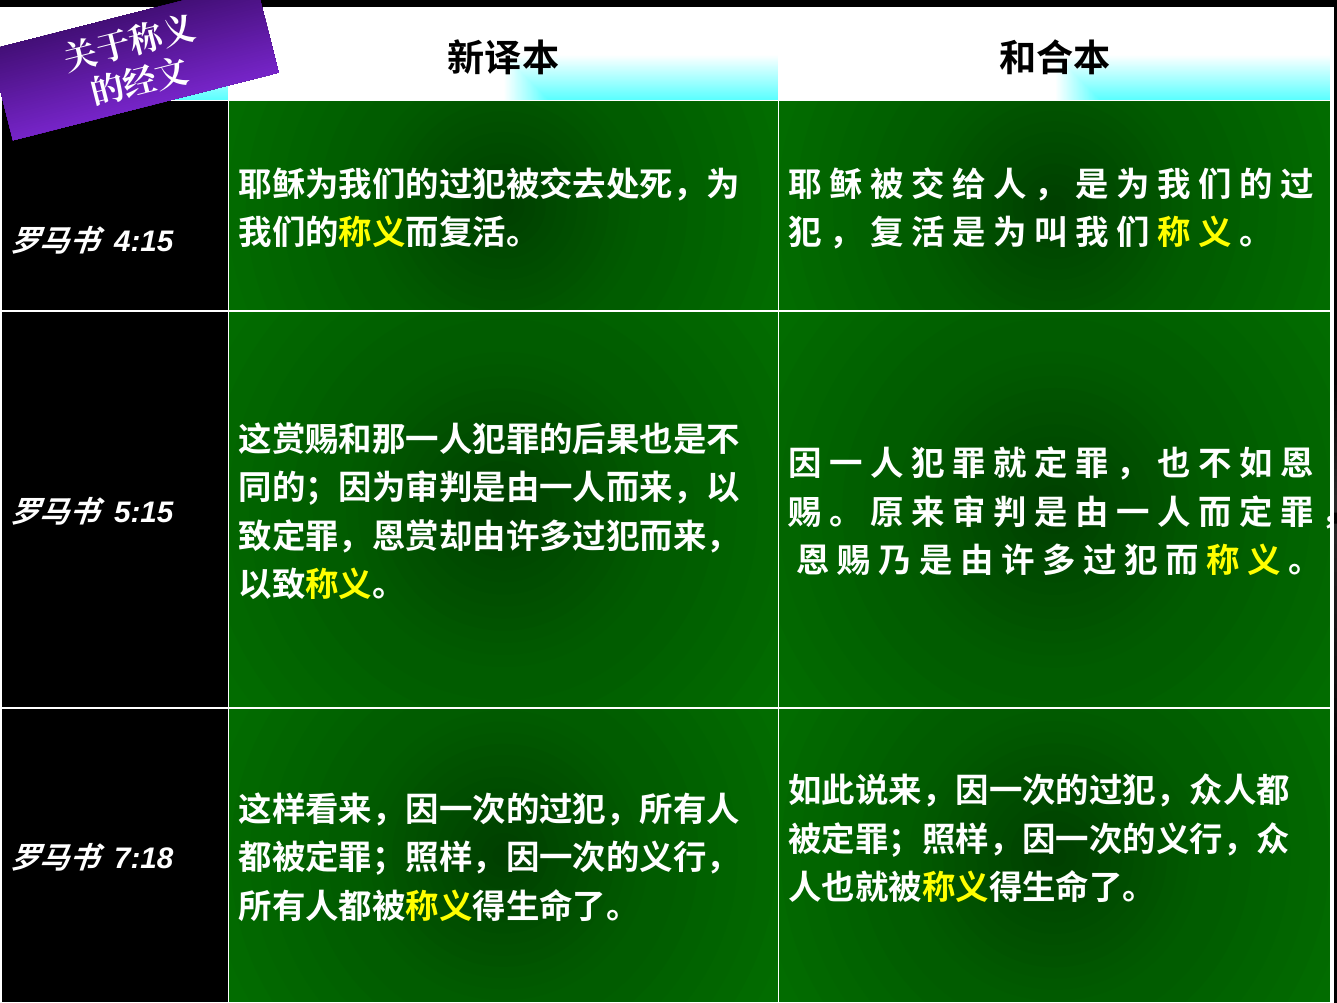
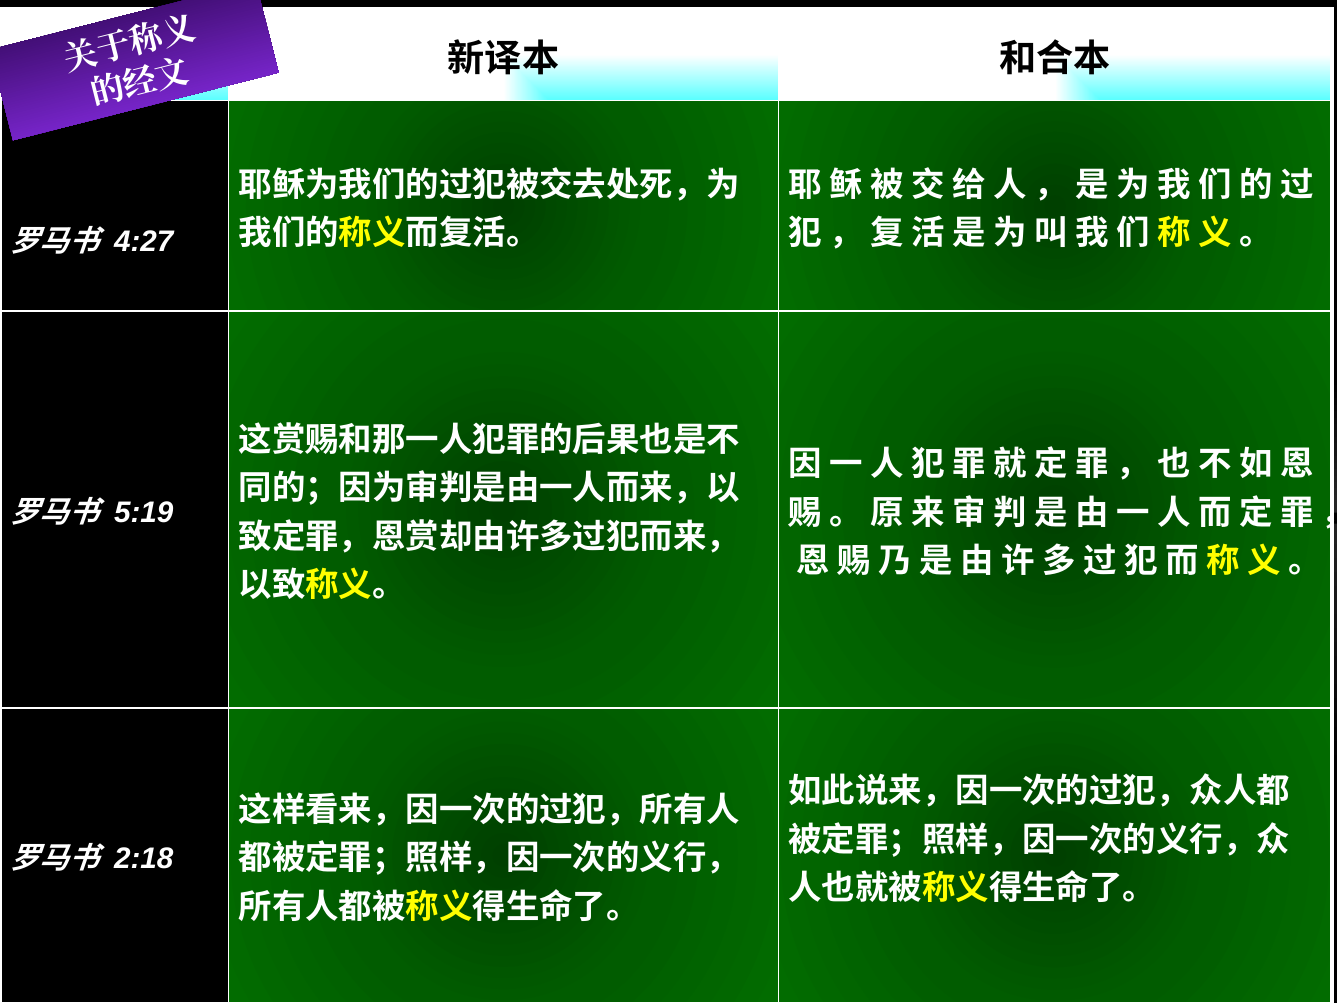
4:15: 4:15 -> 4:27
5:15: 5:15 -> 5:19
7:18: 7:18 -> 2:18
